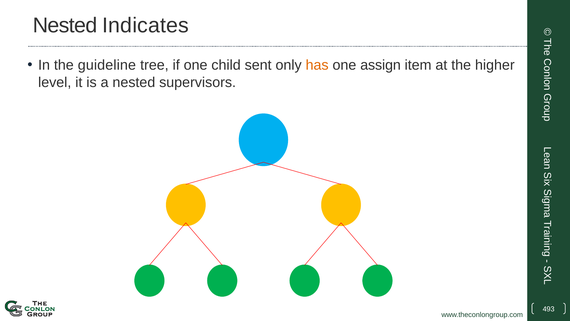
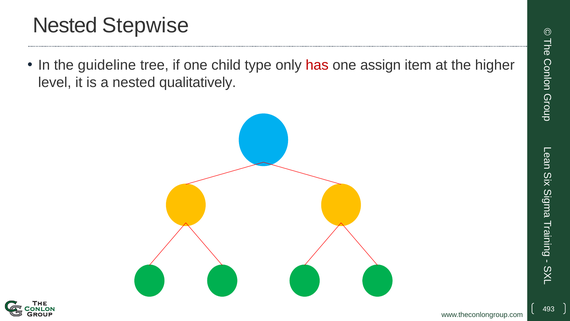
Indicates: Indicates -> Stepwise
sent: sent -> type
has colour: orange -> red
supervisors: supervisors -> qualitatively
